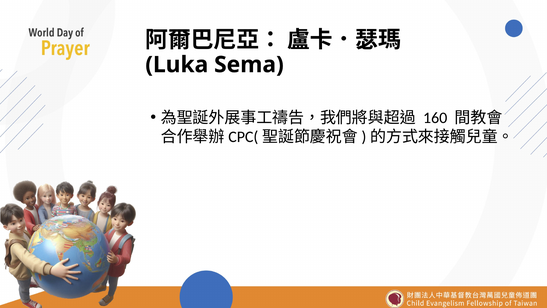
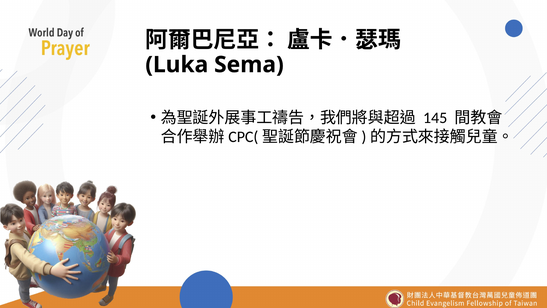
160: 160 -> 145
